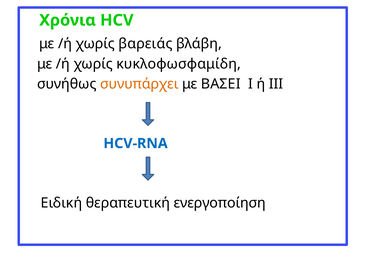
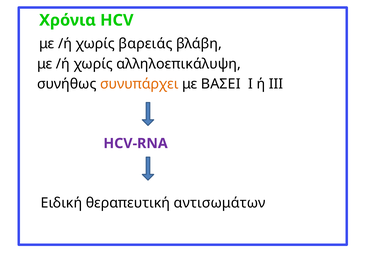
κυκλοφωσφαμίδη: κυκλοφωσφαμίδη -> αλληλοεπικάλυψη
HCV-RNA colour: blue -> purple
ενεργοποίηση: ενεργοποίηση -> αντισωμάτων
